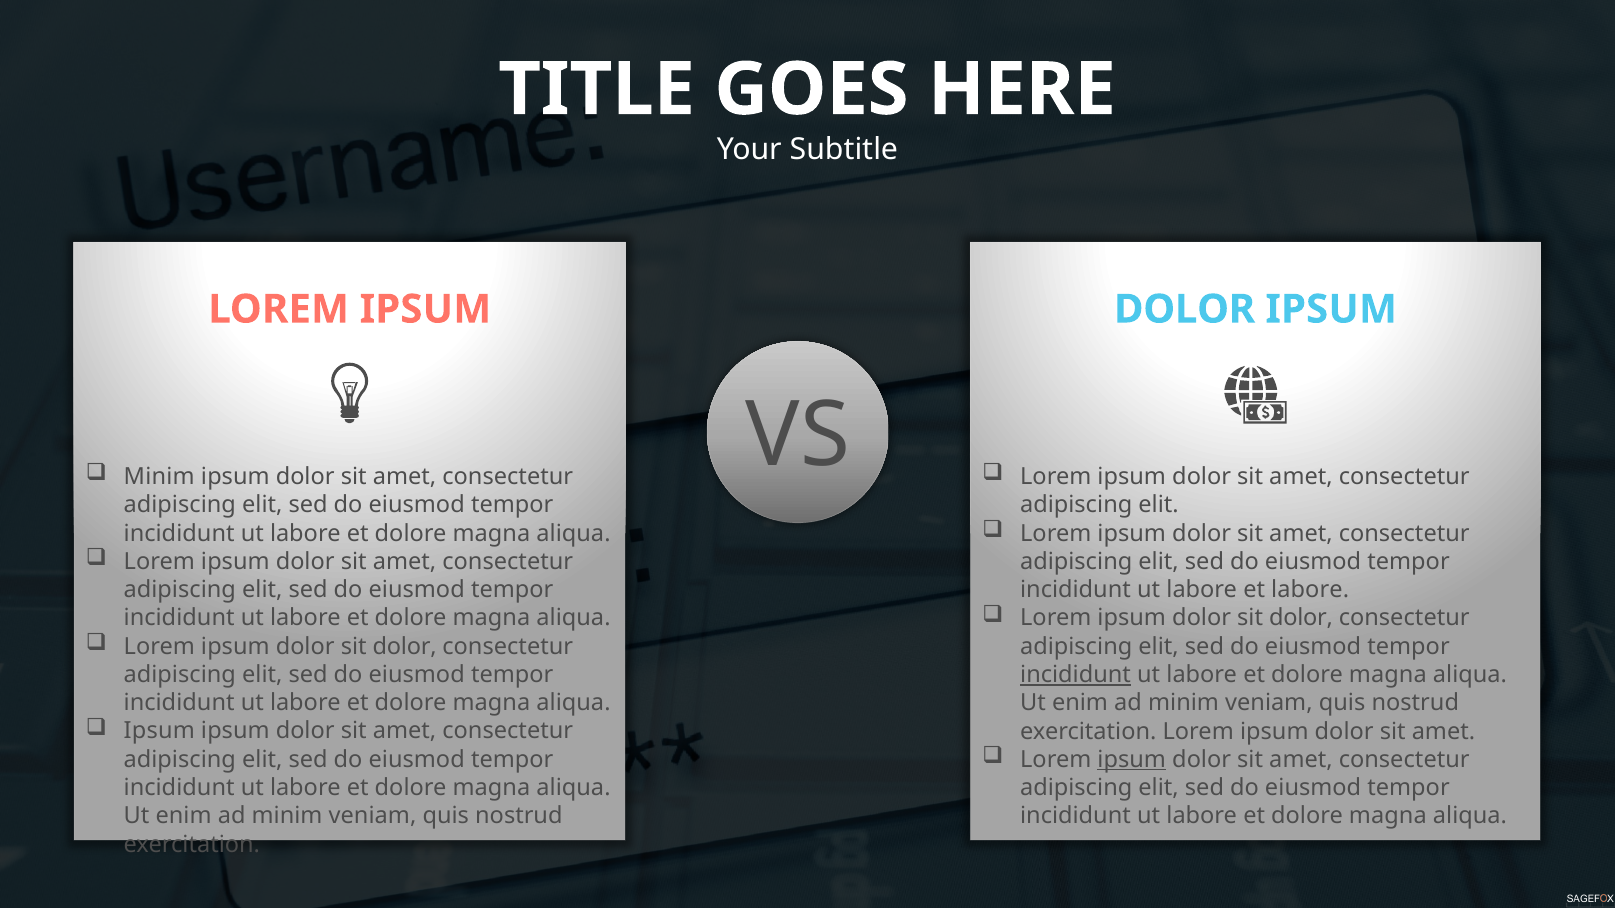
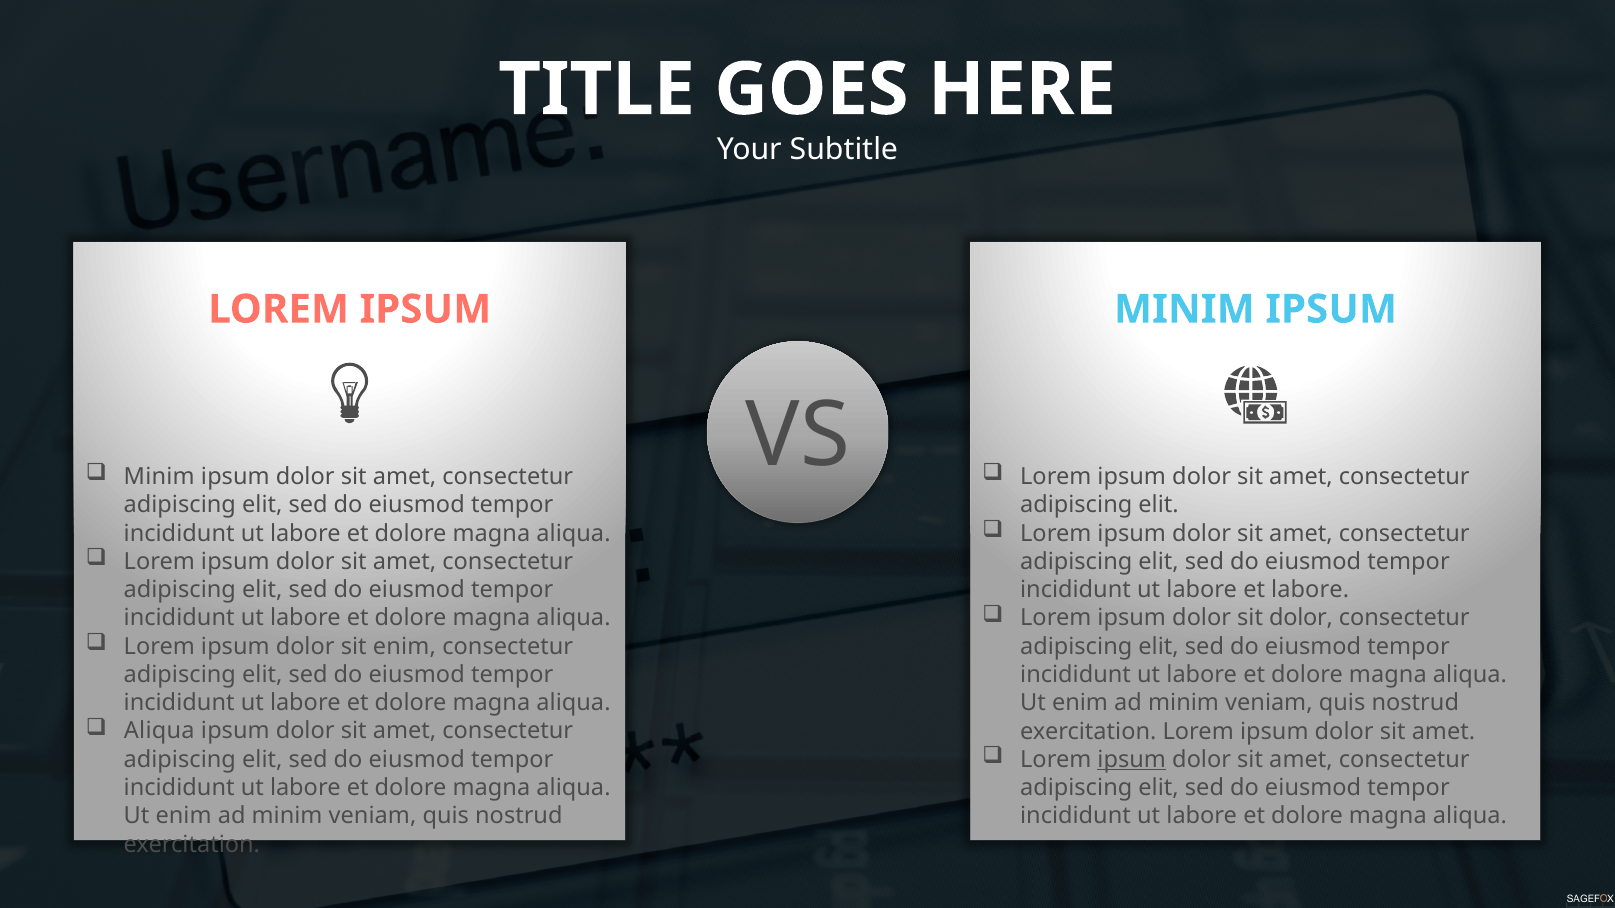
DOLOR at (1185, 309): DOLOR -> MINIM
dolor at (405, 647): dolor -> enim
incididunt at (1076, 675) underline: present -> none
Ipsum at (159, 732): Ipsum -> Aliqua
